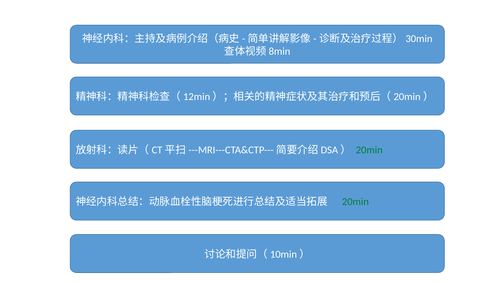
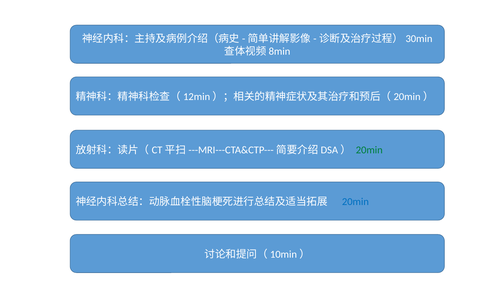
20min at (355, 202) colour: green -> blue
